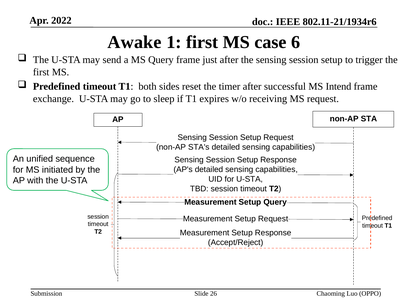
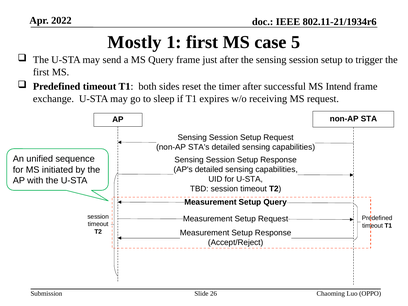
Awake: Awake -> Mostly
6: 6 -> 5
